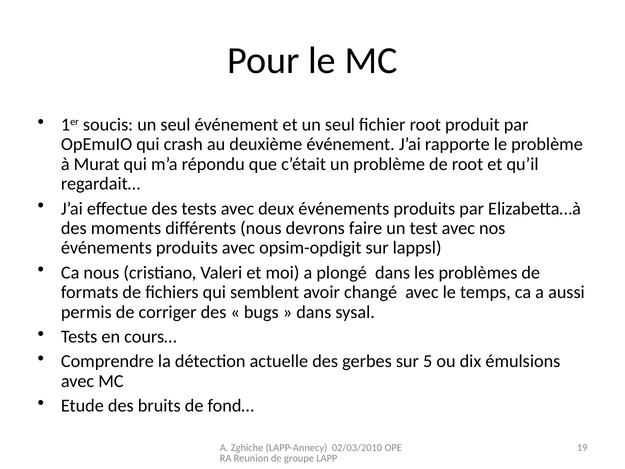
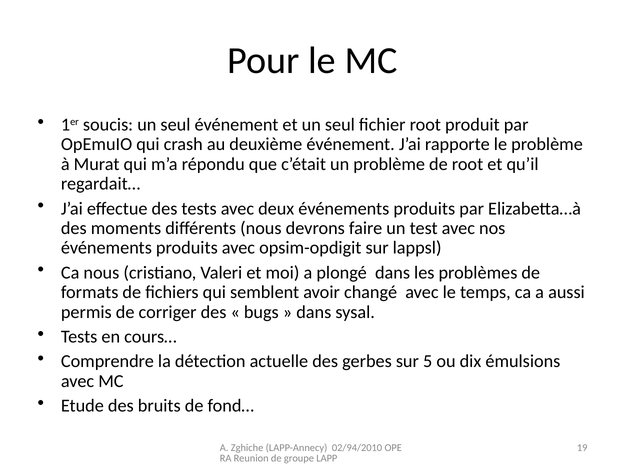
02/03/2010: 02/03/2010 -> 02/94/2010
